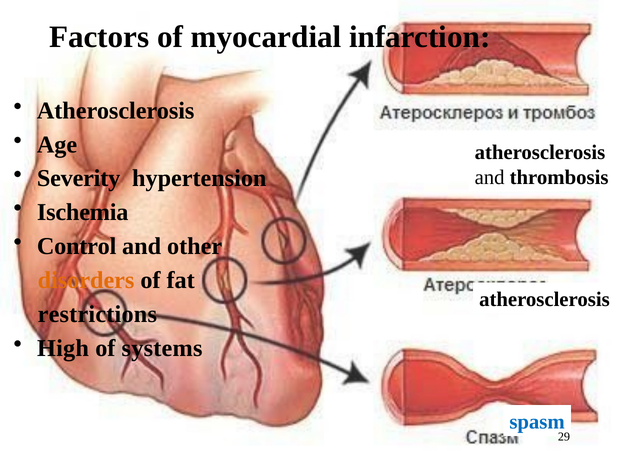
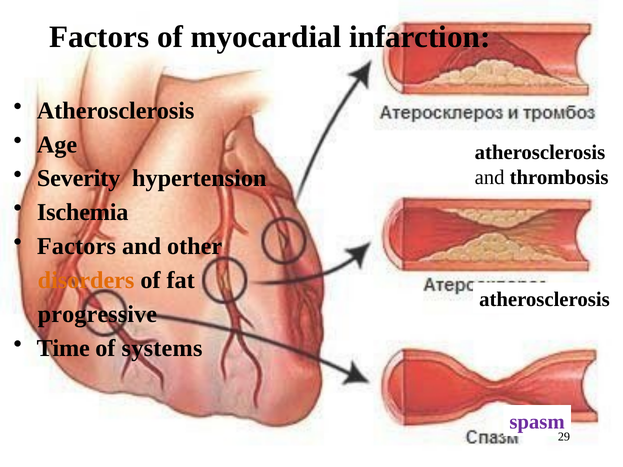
Control at (77, 246): Control -> Factors
restrictions: restrictions -> progressive
High: High -> Time
spasm colour: blue -> purple
